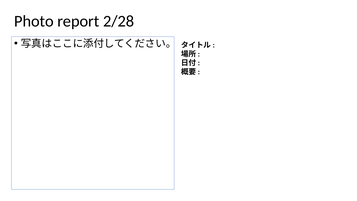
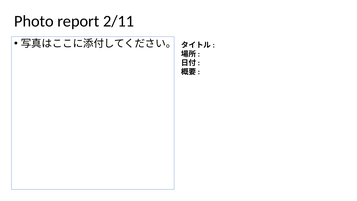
2/28: 2/28 -> 2/11
